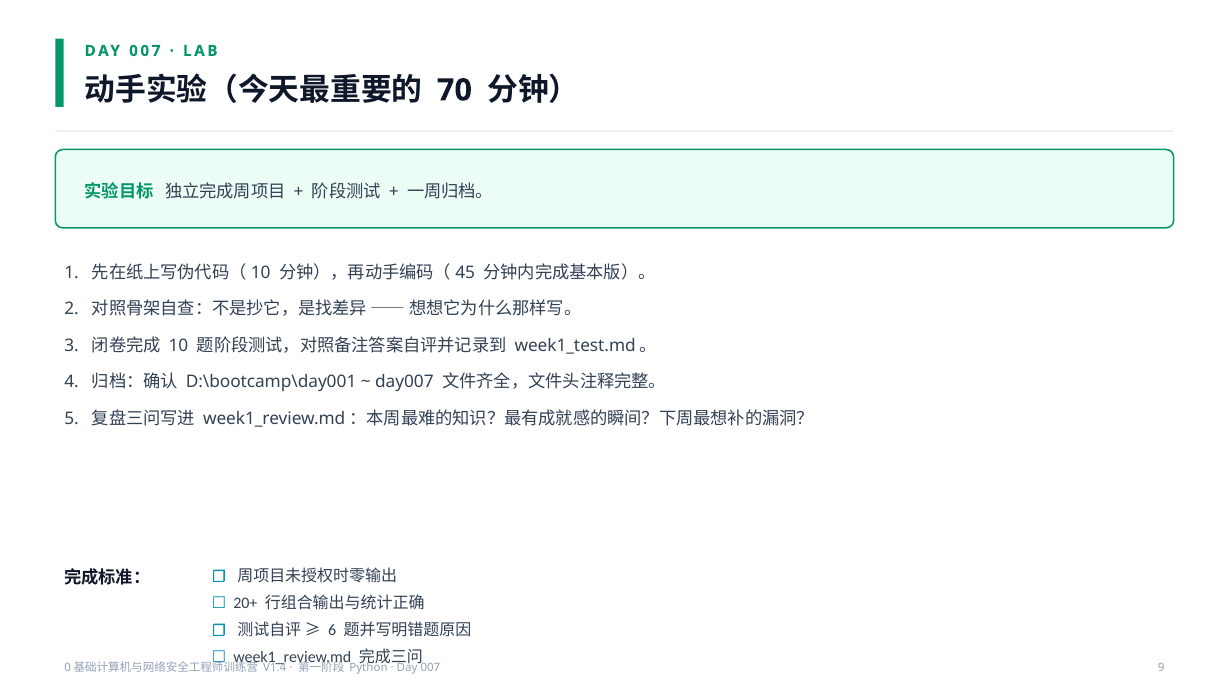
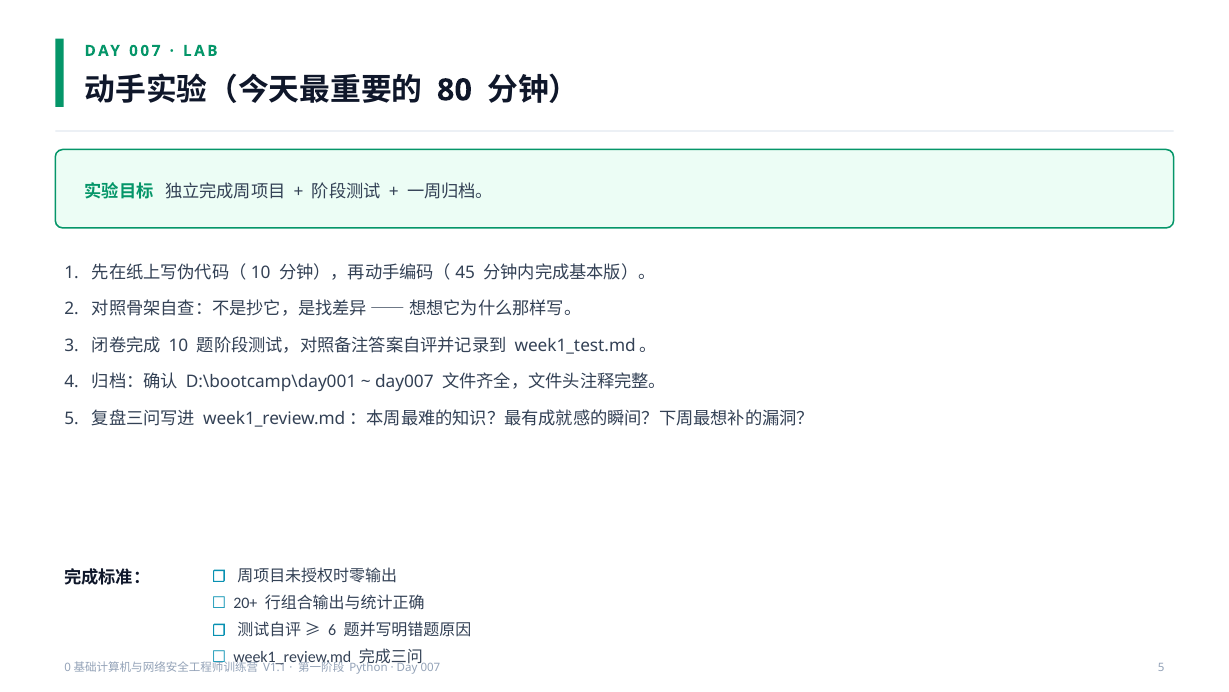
70: 70 -> 80
V1.4: V1.4 -> V1.1
007 9: 9 -> 5
